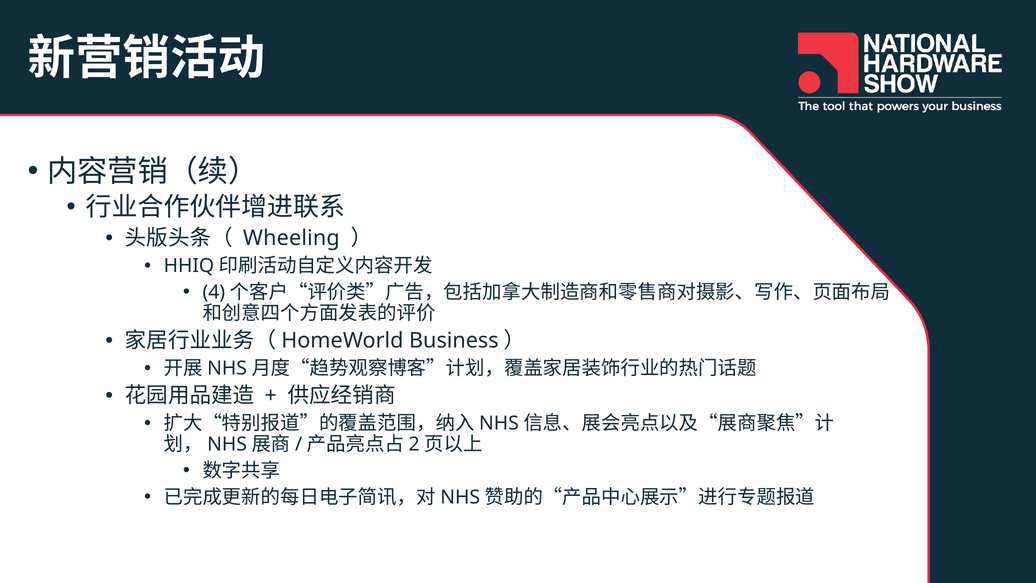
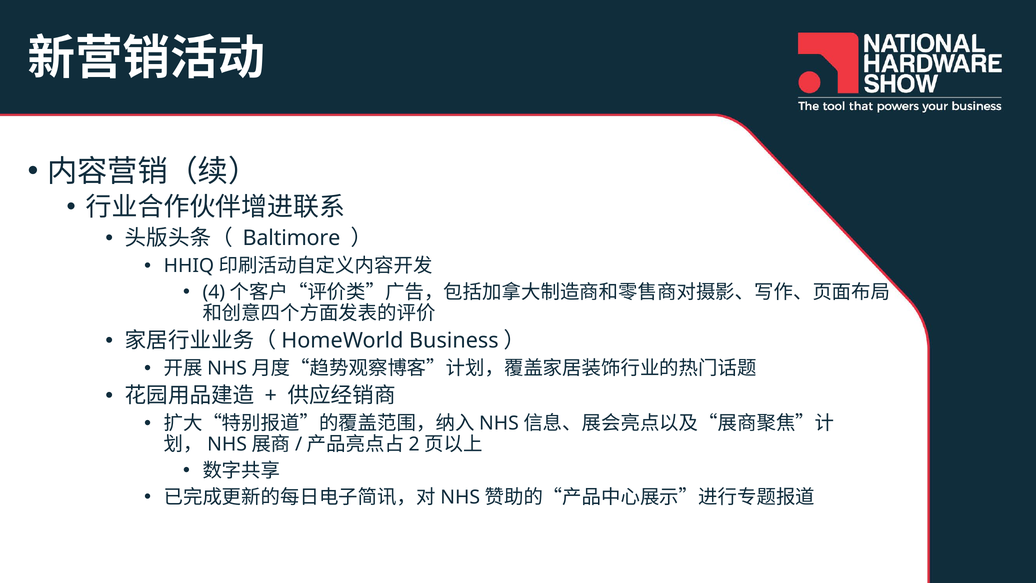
Wheeling: Wheeling -> Baltimore
